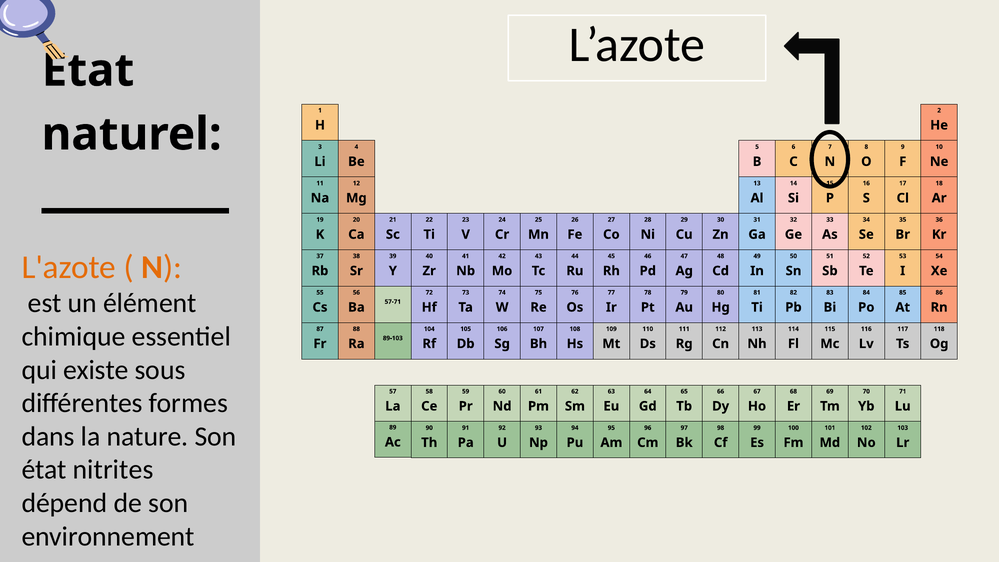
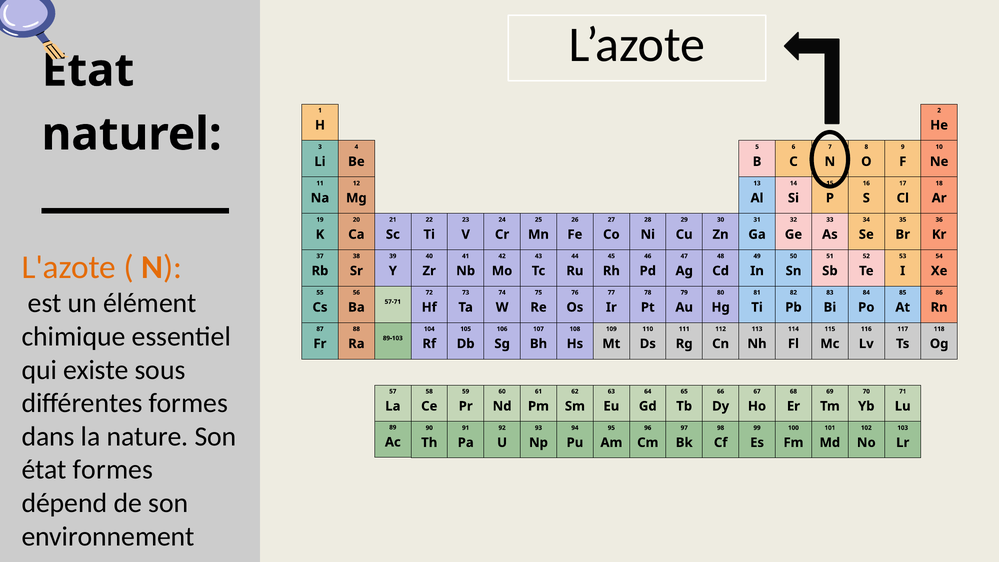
état nitrites: nitrites -> formes
